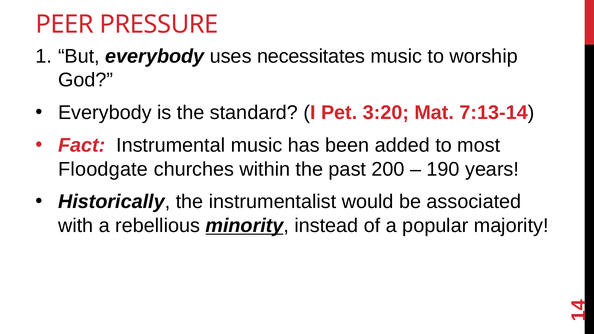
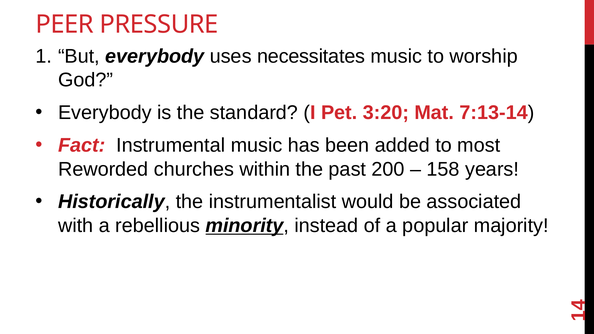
Floodgate: Floodgate -> Reworded
190: 190 -> 158
